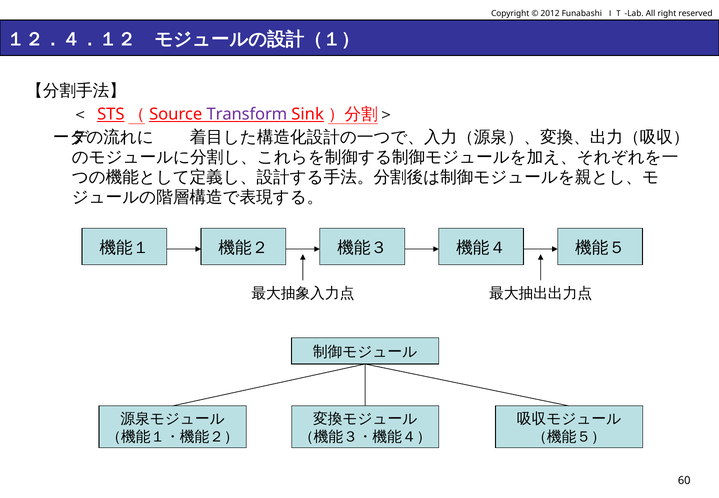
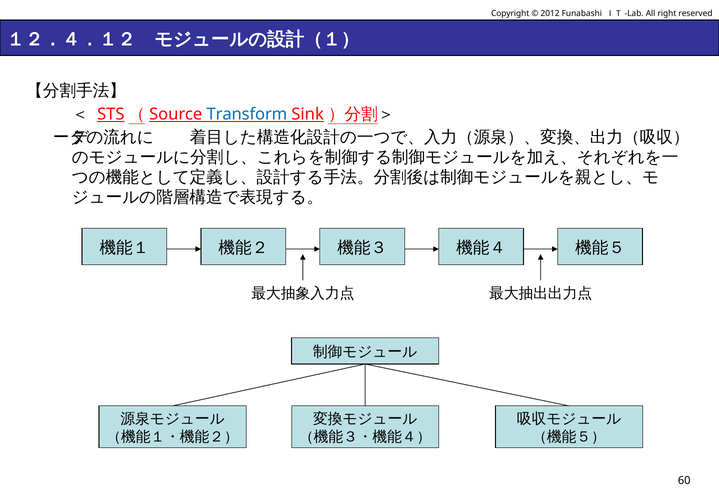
Transform colour: purple -> blue
